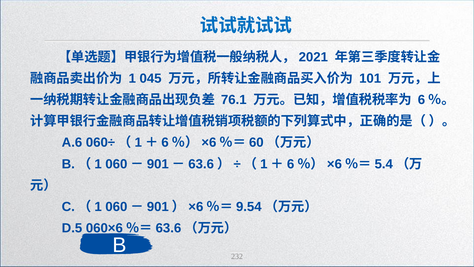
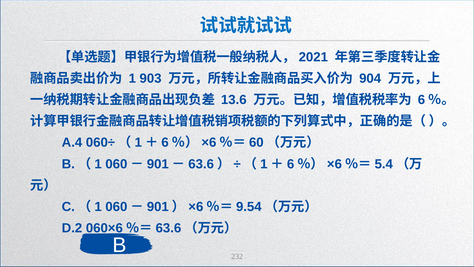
045: 045 -> 903
101: 101 -> 904
76.1: 76.1 -> 13.6
A.6: A.6 -> A.4
D.5: D.5 -> D.2
